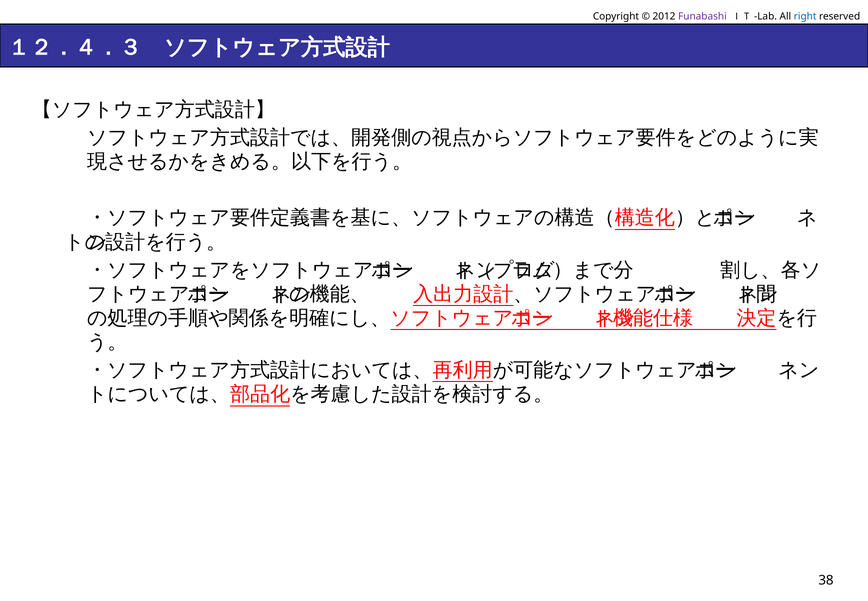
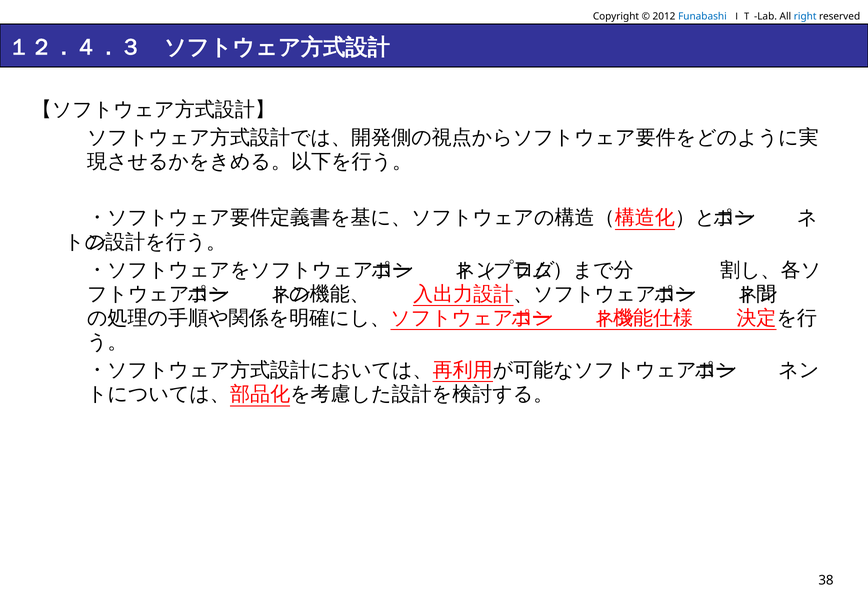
Funabashi colour: purple -> blue
